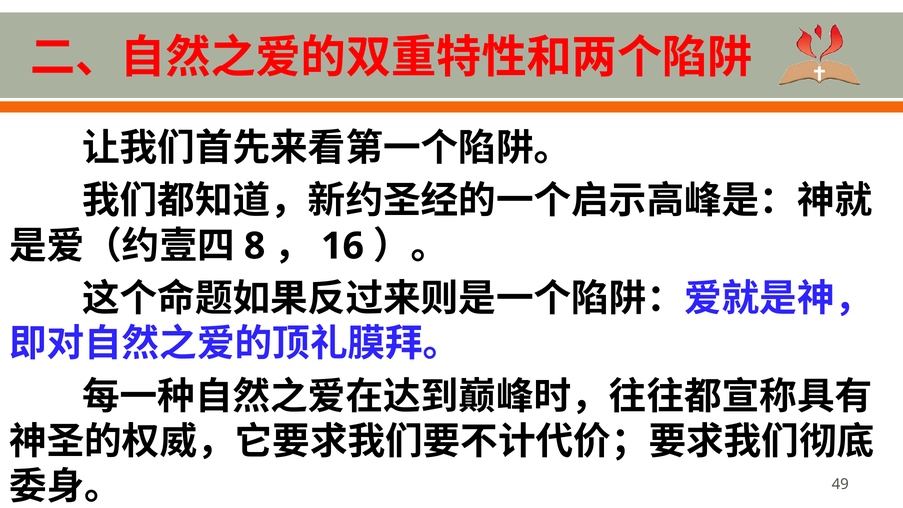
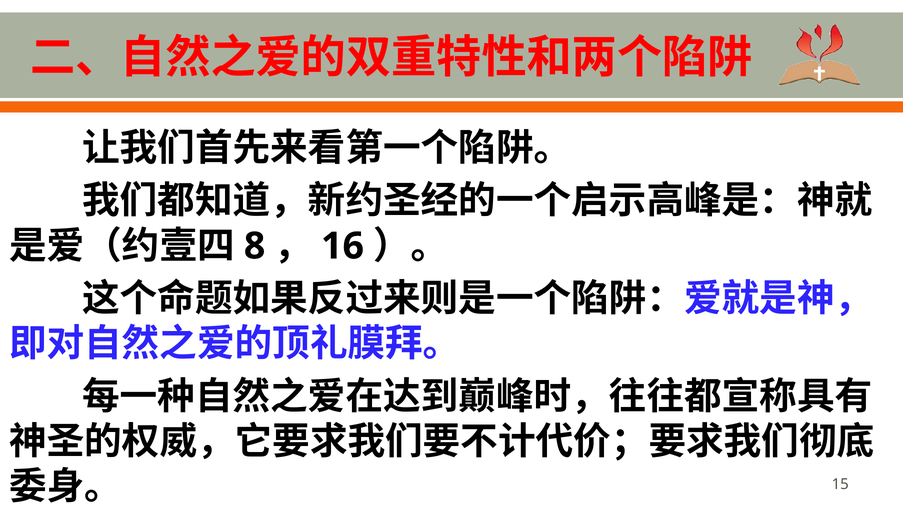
49: 49 -> 15
